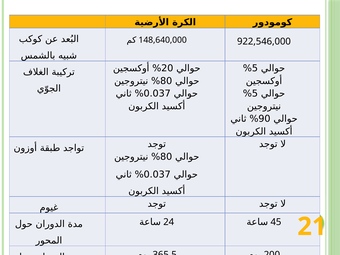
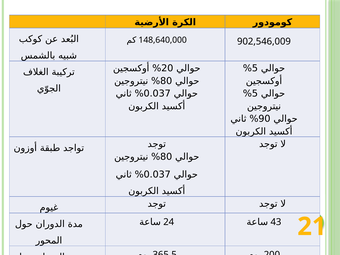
922,546,000: 922,546,000 -> 902,546,009
45: 45 -> 43
